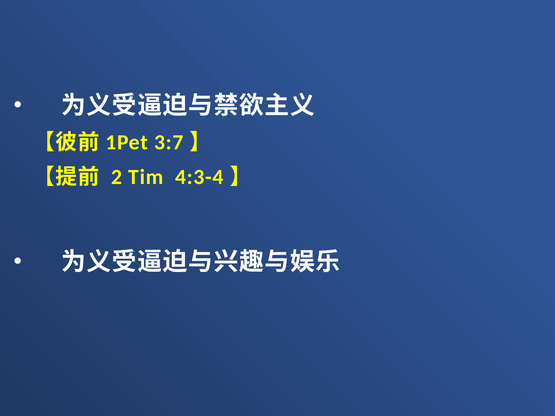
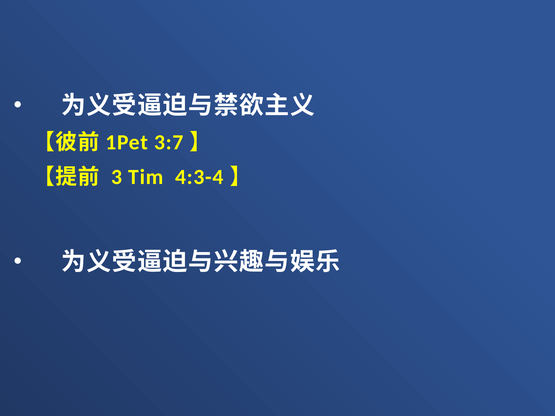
2: 2 -> 3
